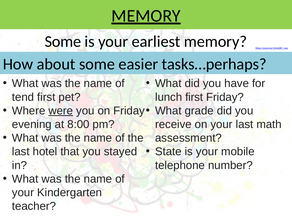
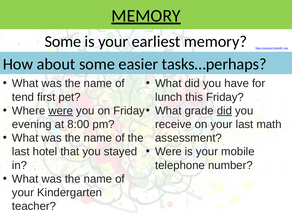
lunch first: first -> this
did at (224, 111) underline: none -> present
State at (168, 152): State -> Were
